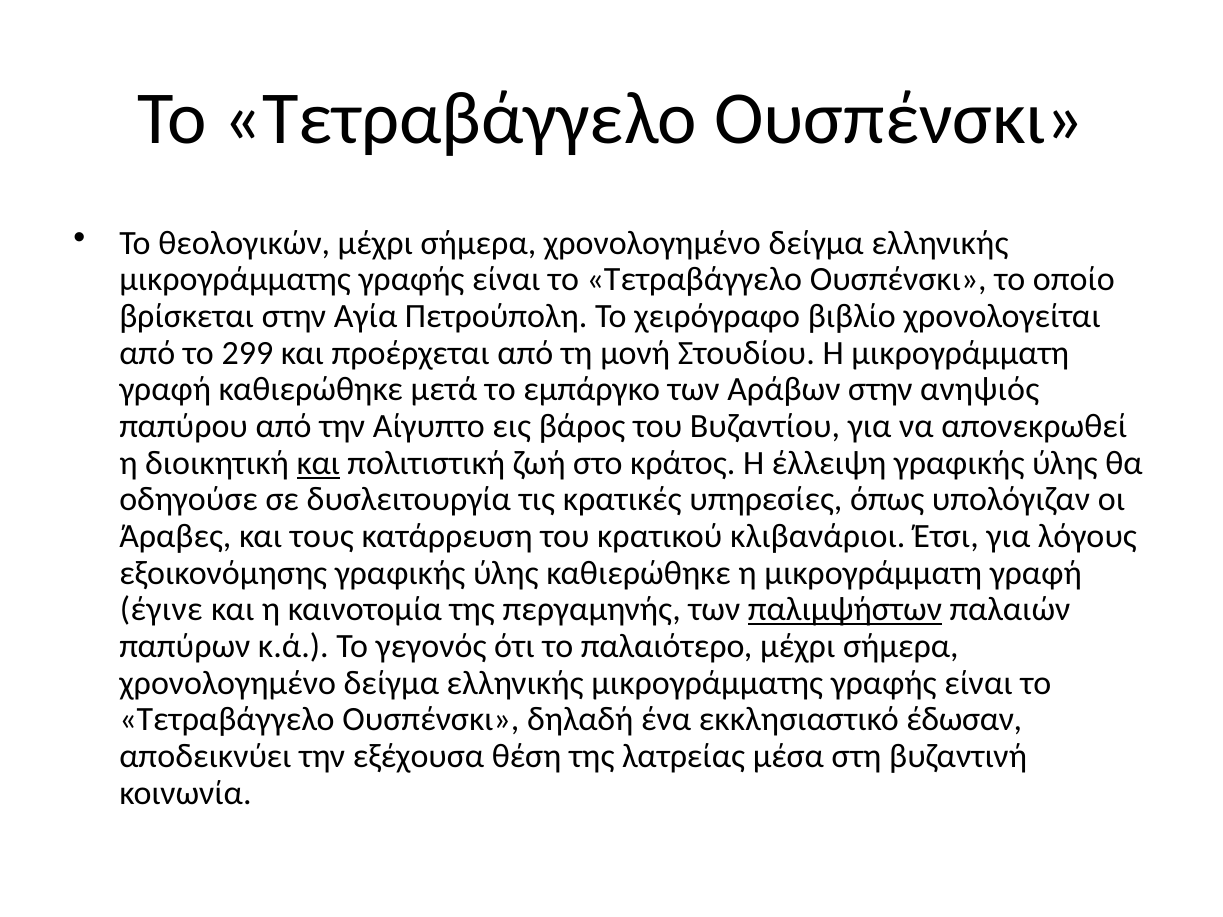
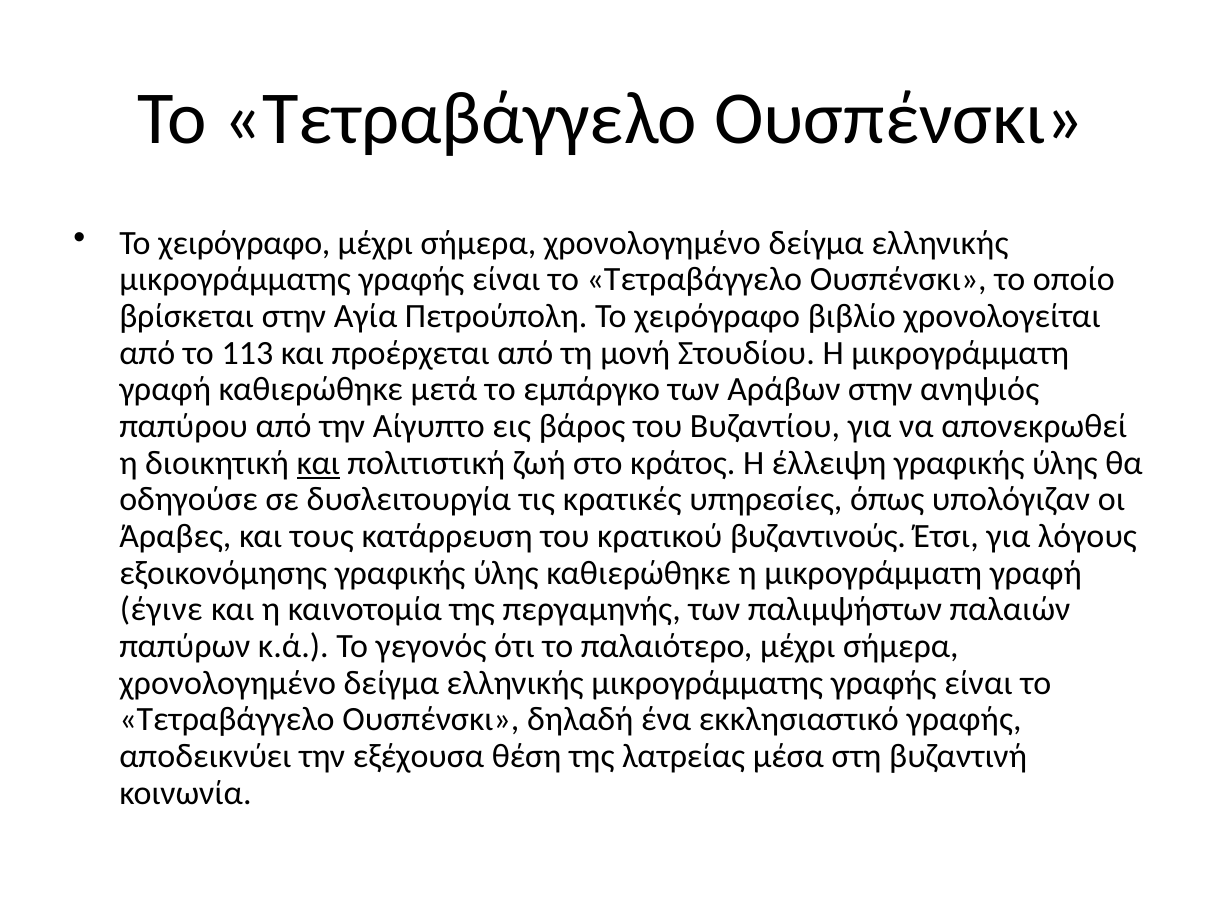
θεολογικών at (244, 243): θεολογικών -> χειρόγραφο
299: 299 -> 113
κλιβανάριοι: κλιβανάριοι -> βυζαντινούς
παλιμψήστων underline: present -> none
εκκλησιαστικό έδωσαν: έδωσαν -> γραφής
